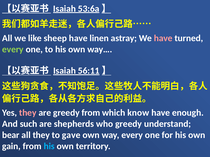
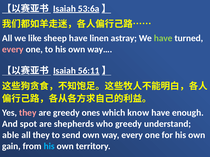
have at (163, 38) colour: pink -> light green
every at (13, 49) colour: light green -> pink
greedy from: from -> ones
such: such -> spot
bear: bear -> able
gave: gave -> send
